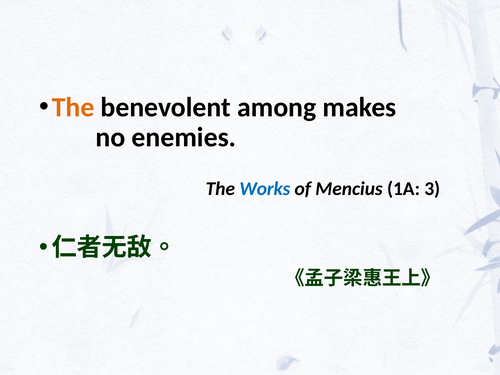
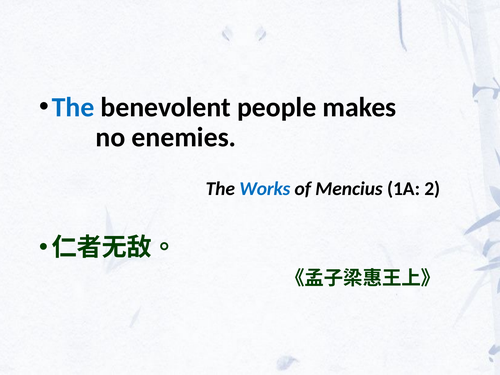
The at (73, 107) colour: orange -> blue
among: among -> people
3: 3 -> 2
